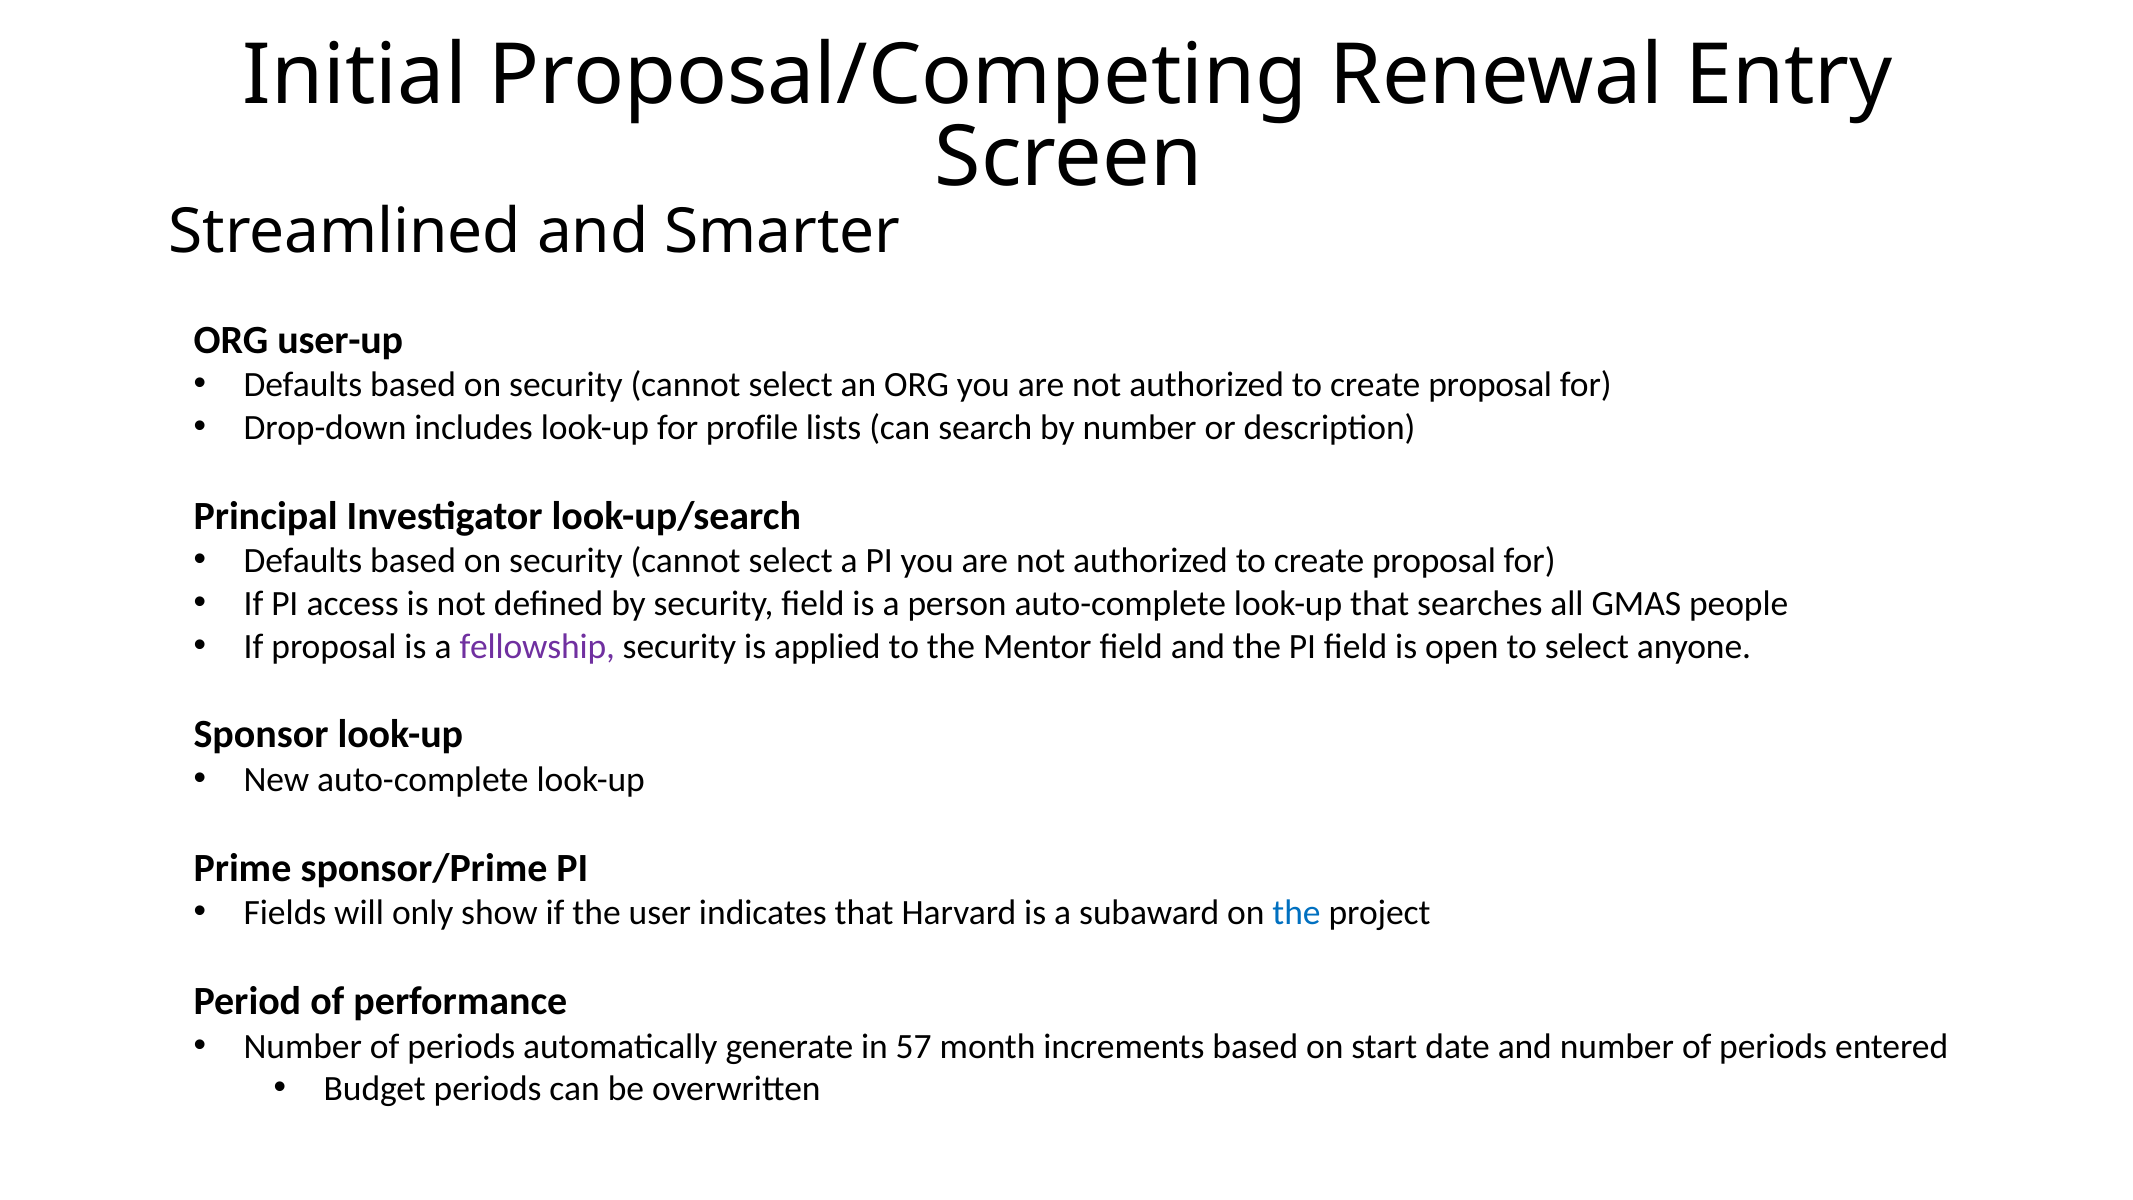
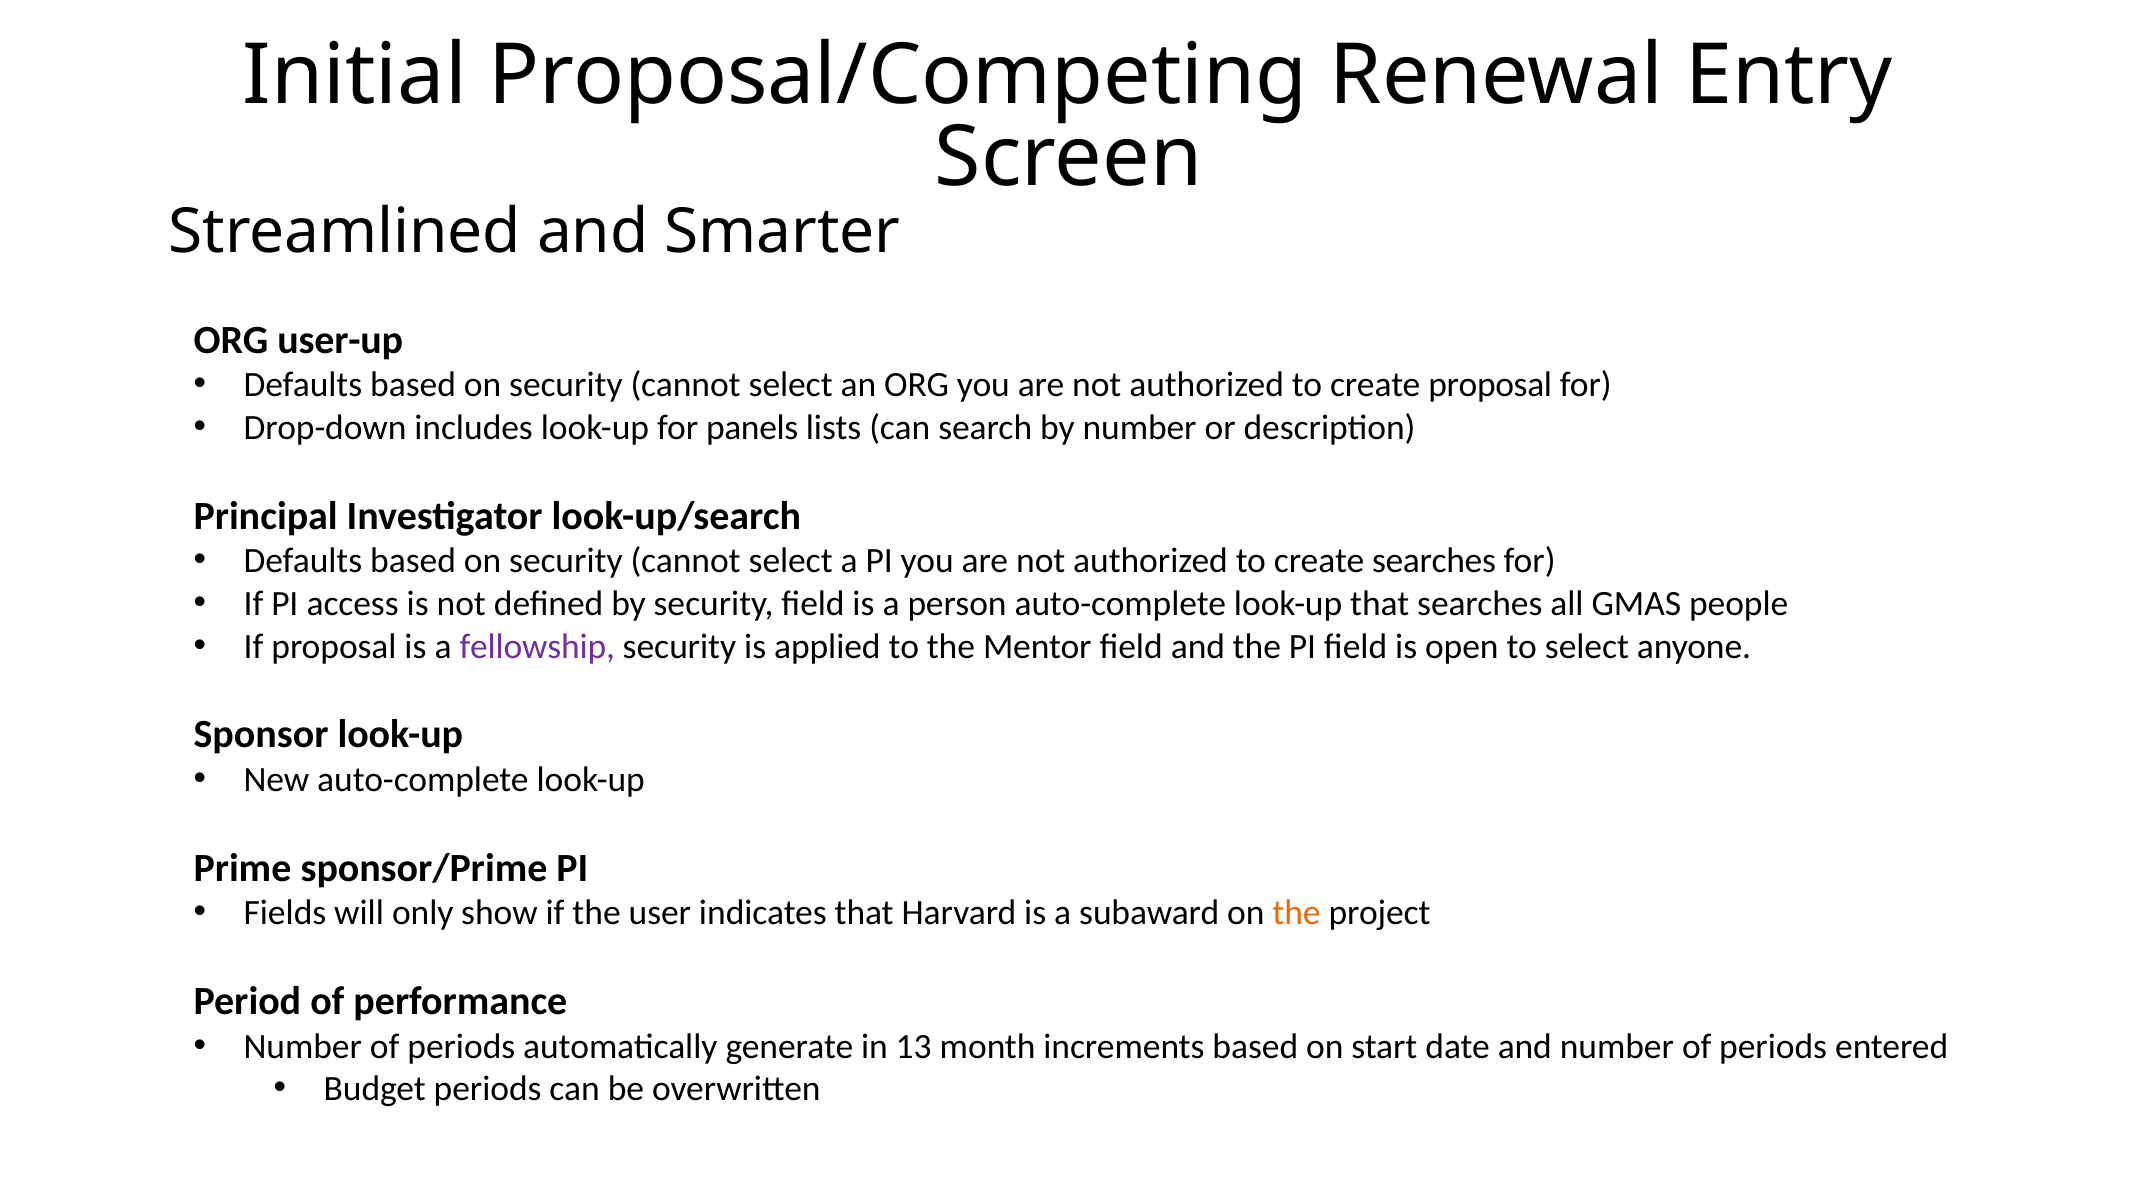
profile: profile -> panels
proposal at (1434, 561): proposal -> searches
the at (1297, 913) colour: blue -> orange
57: 57 -> 13
